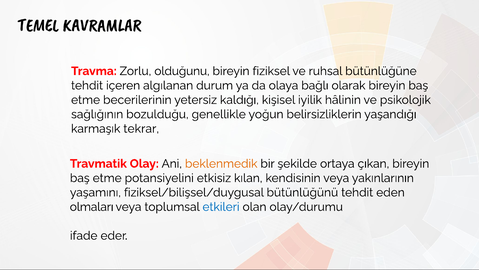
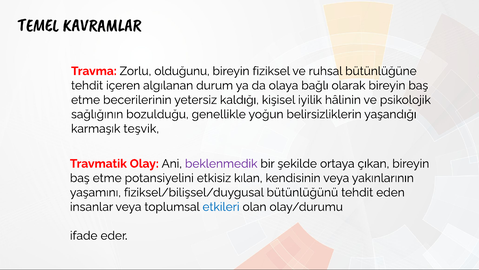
tekrar: tekrar -> teşvik
beklenmedik colour: orange -> purple
olmaları: olmaları -> insanlar
